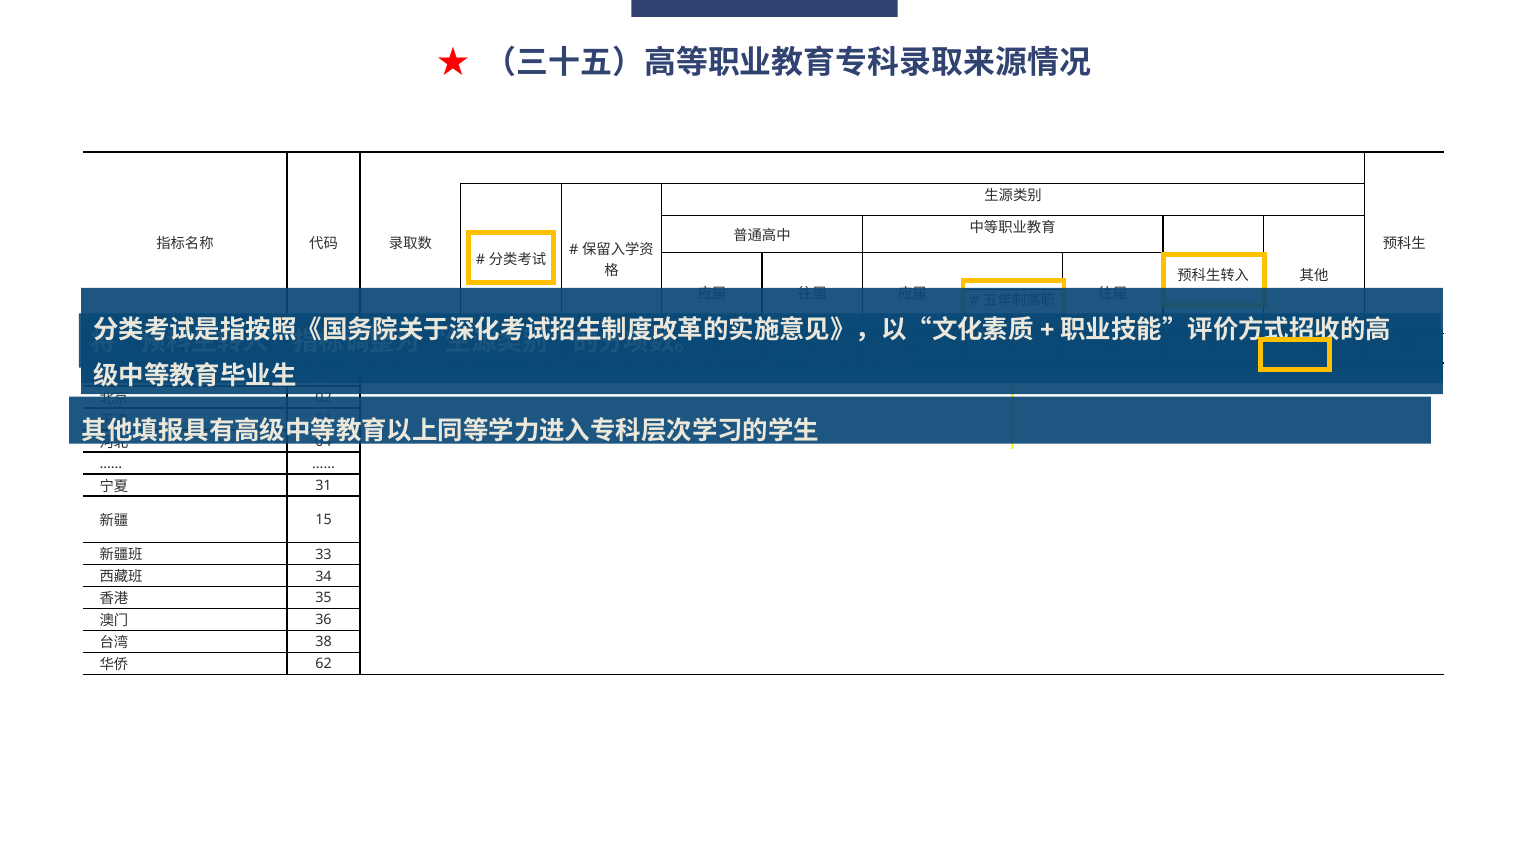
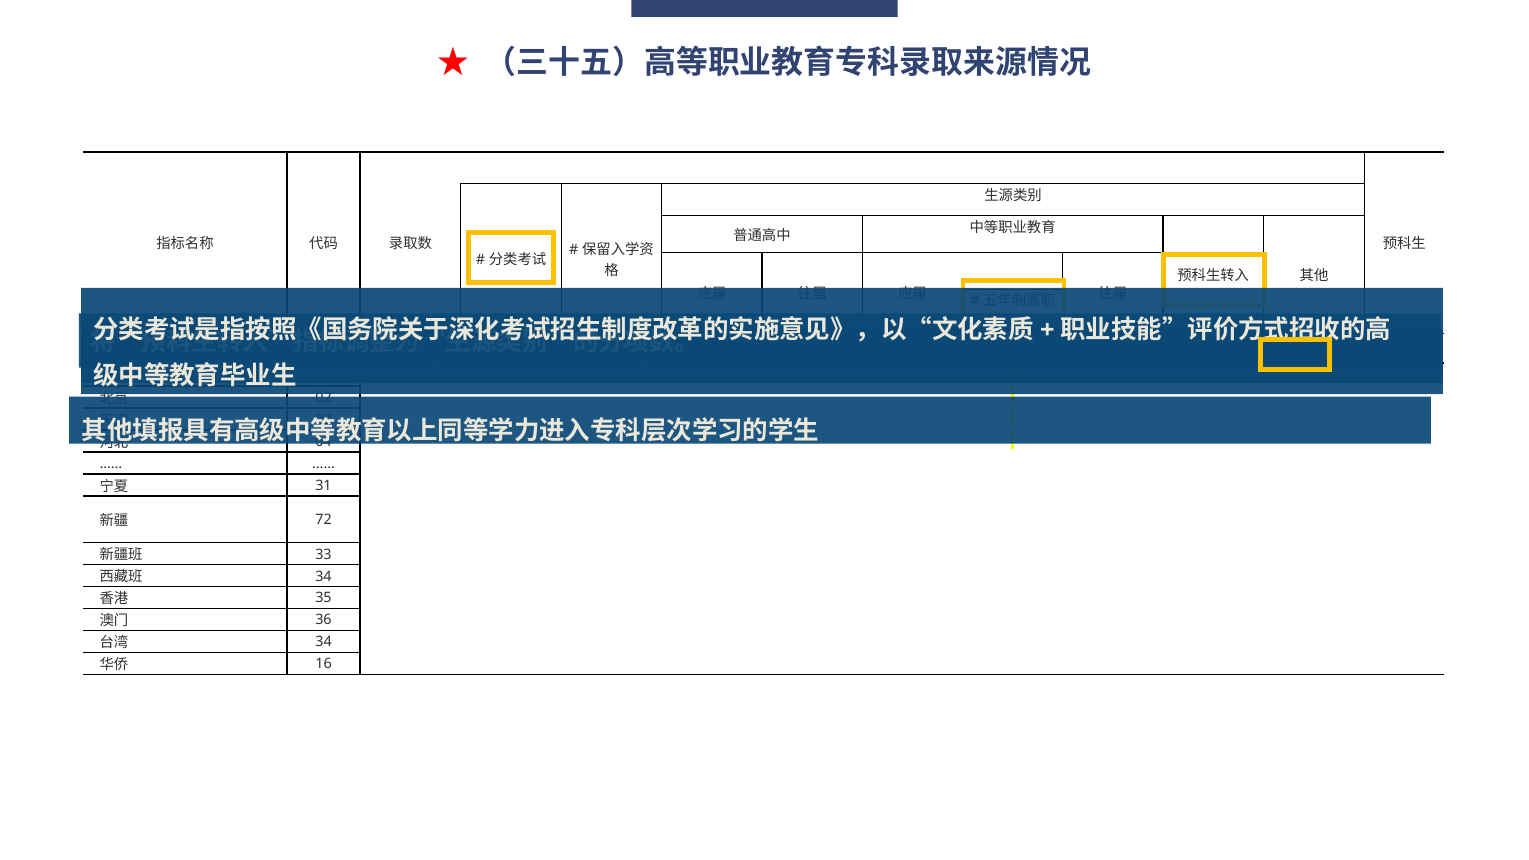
15: 15 -> 72
38 at (324, 642): 38 -> 34
62: 62 -> 16
